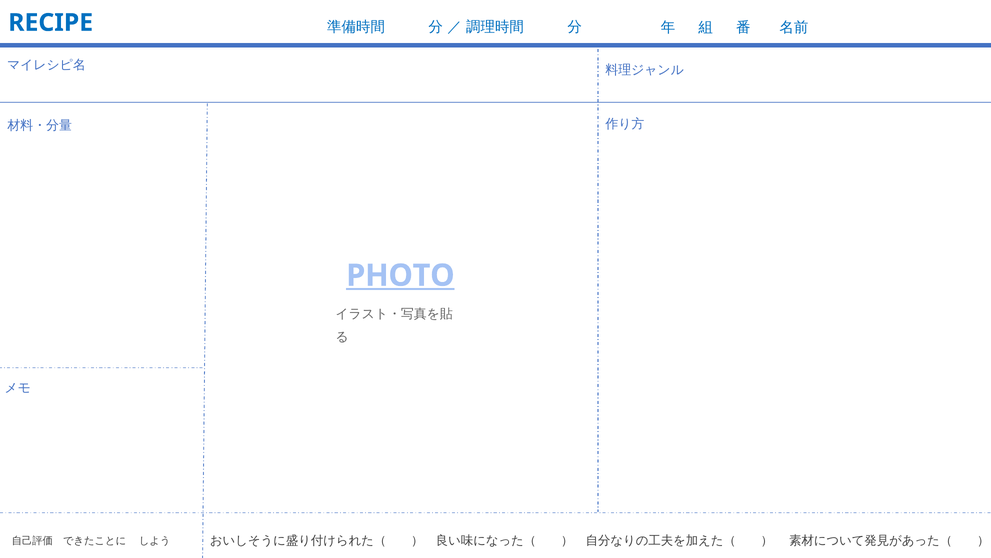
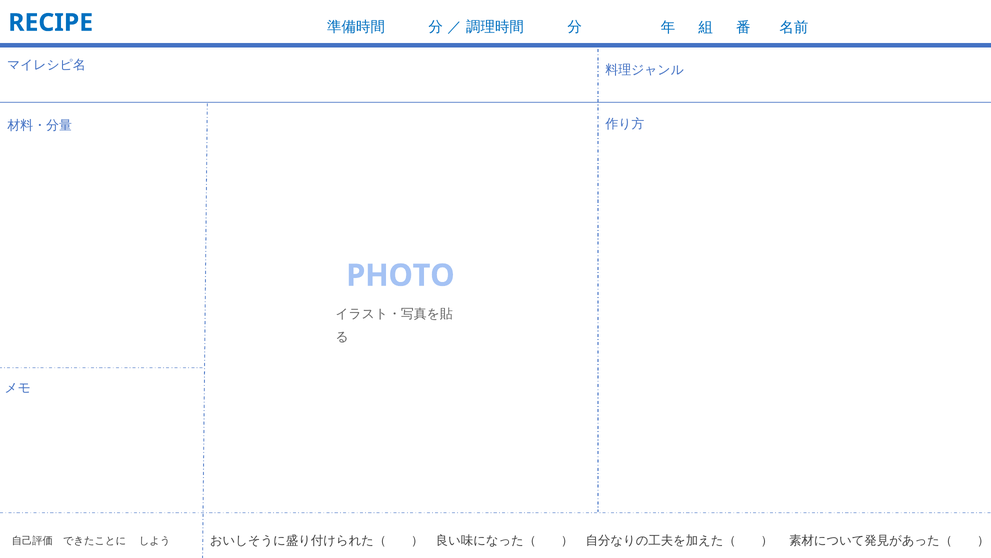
PHOTO underline: present -> none
